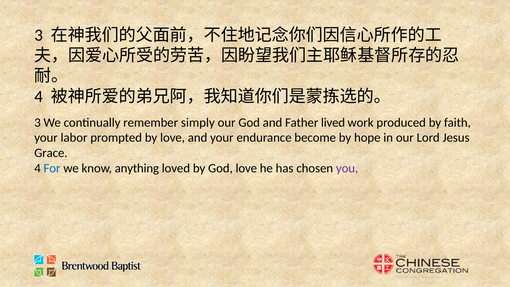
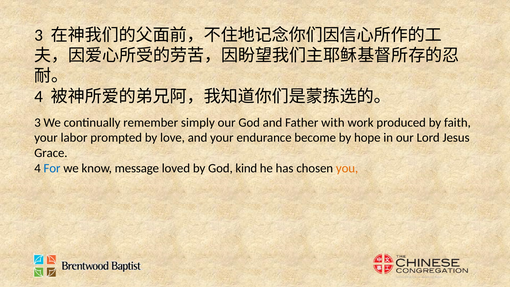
lived: lived -> with
anything: anything -> message
God love: love -> kind
you colour: purple -> orange
